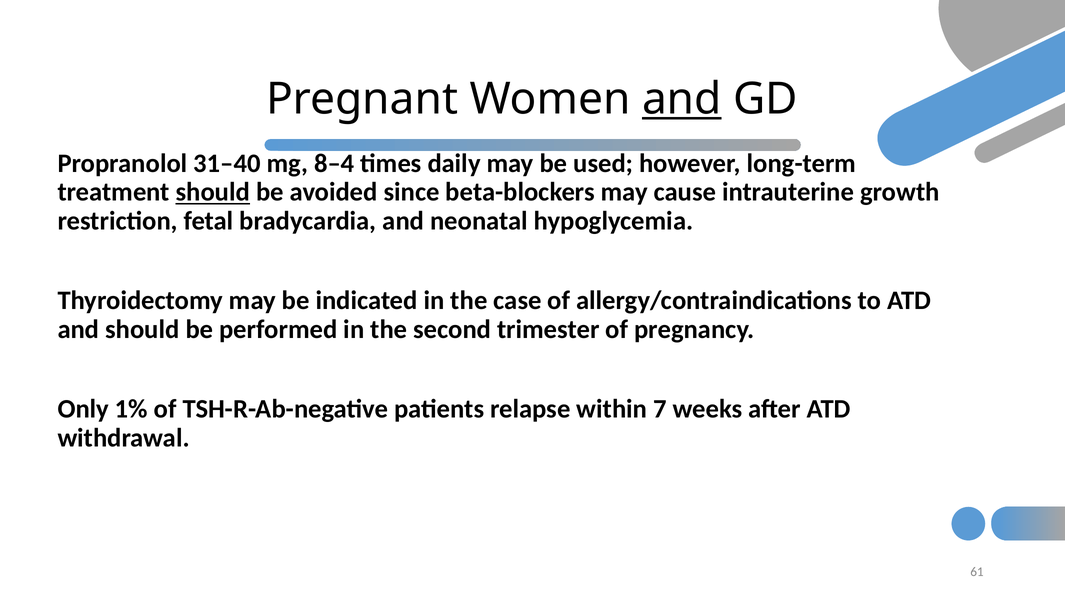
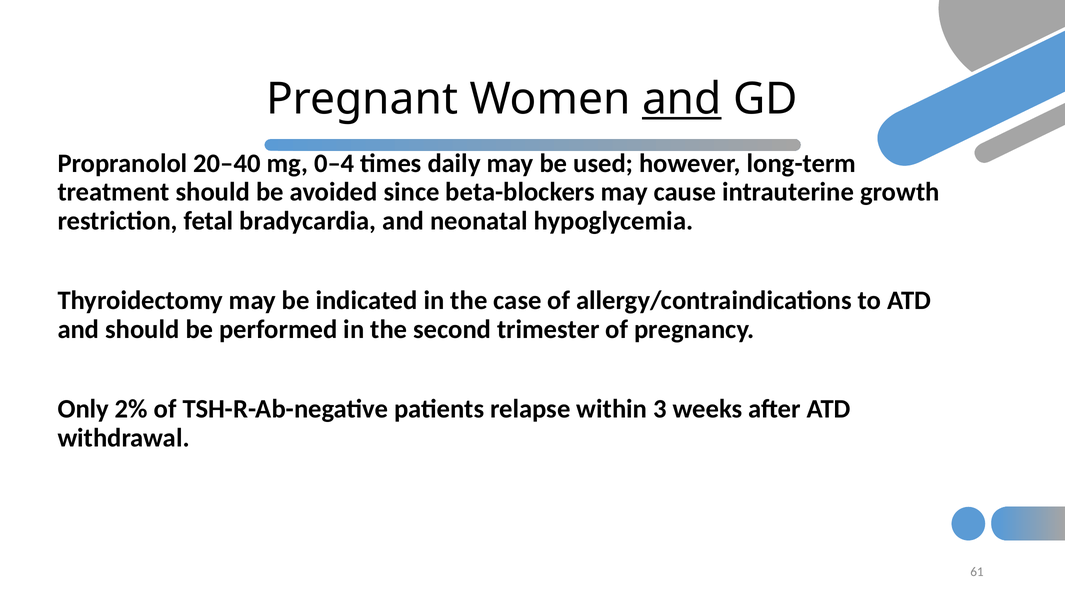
31–40: 31–40 -> 20–40
8–4: 8–4 -> 0–4
should at (213, 192) underline: present -> none
1%: 1% -> 2%
7: 7 -> 3
